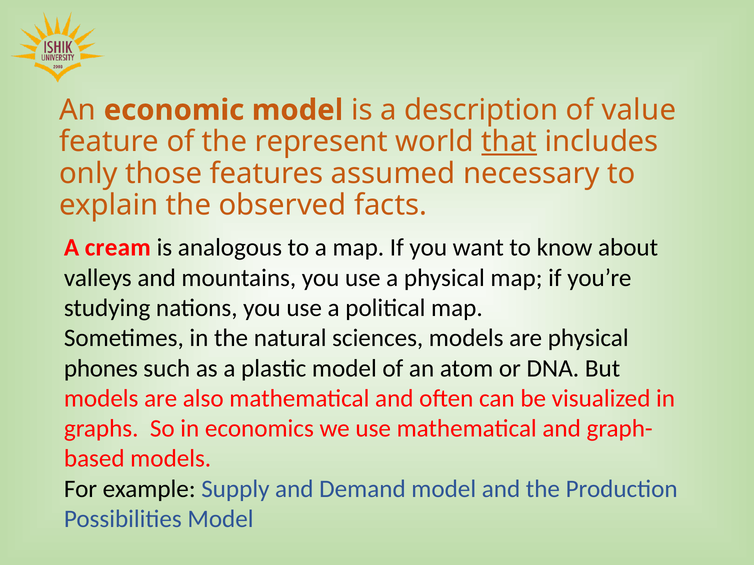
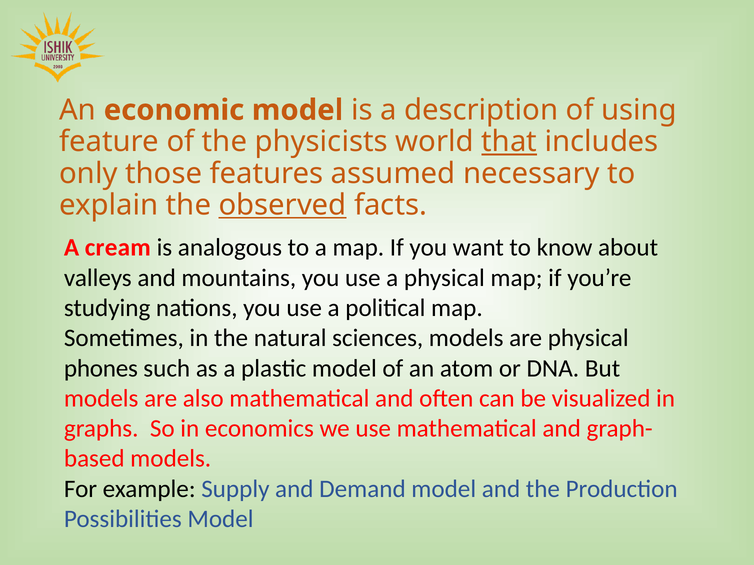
value: value -> using
represent: represent -> physicists
observed underline: none -> present
